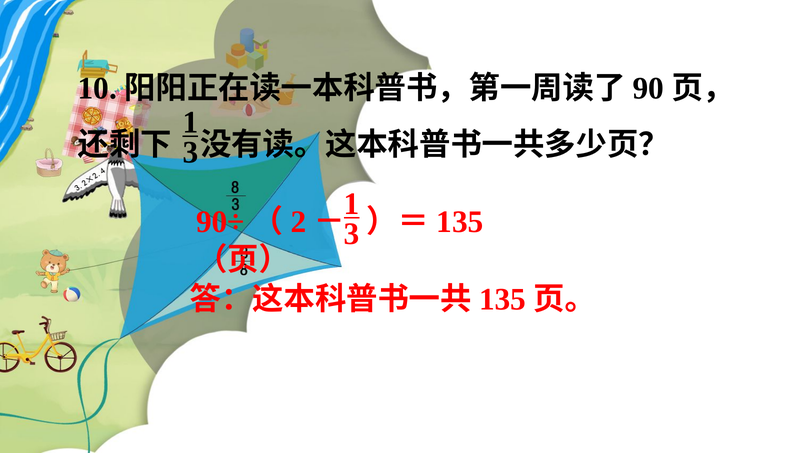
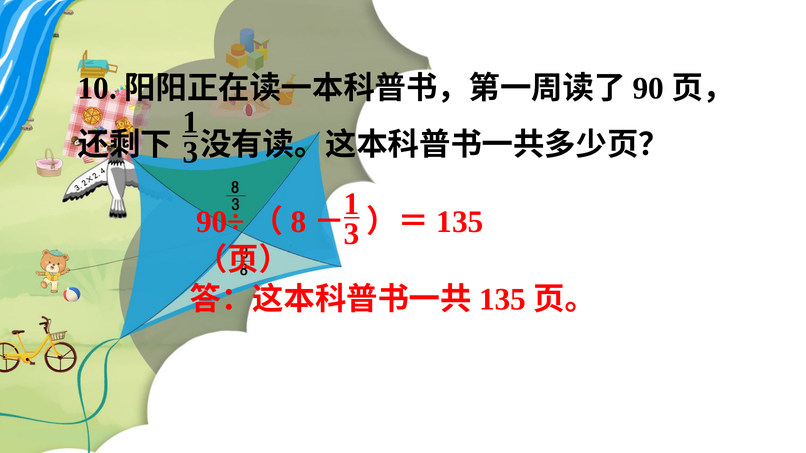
2: 2 -> 8
